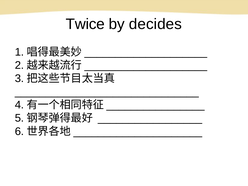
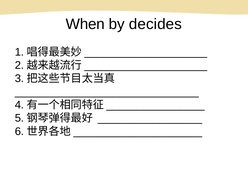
Twice: Twice -> When
